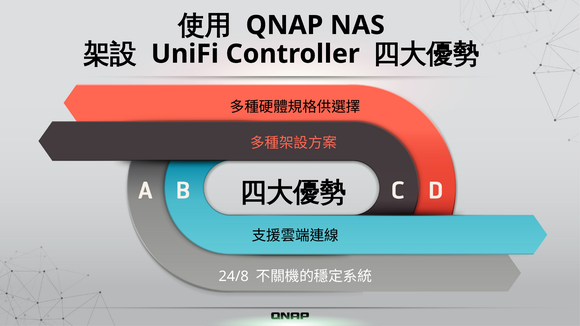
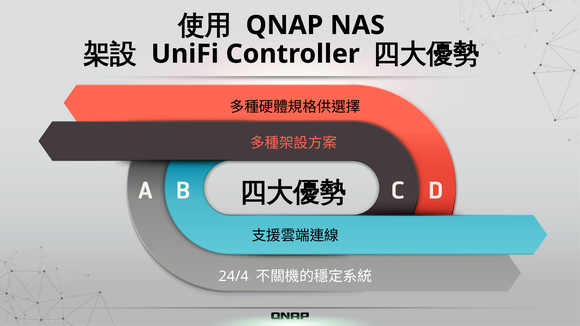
24/8: 24/8 -> 24/4
